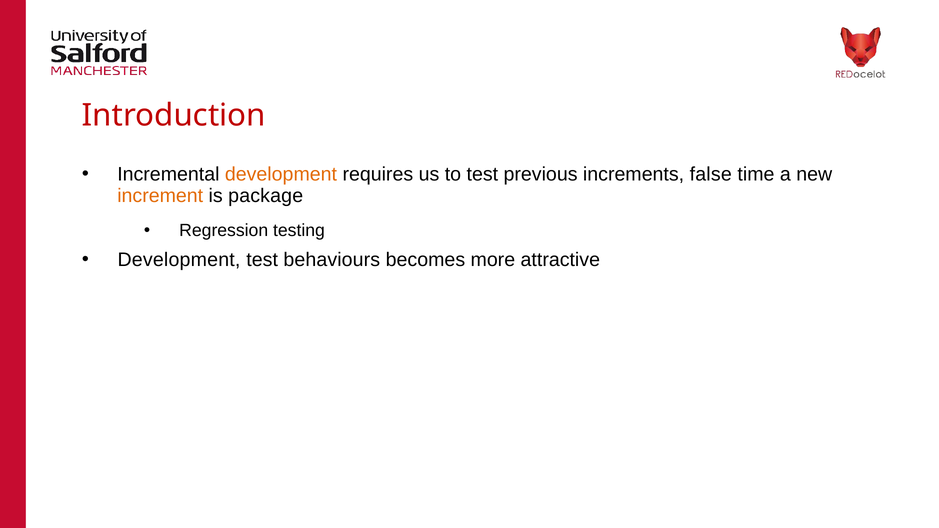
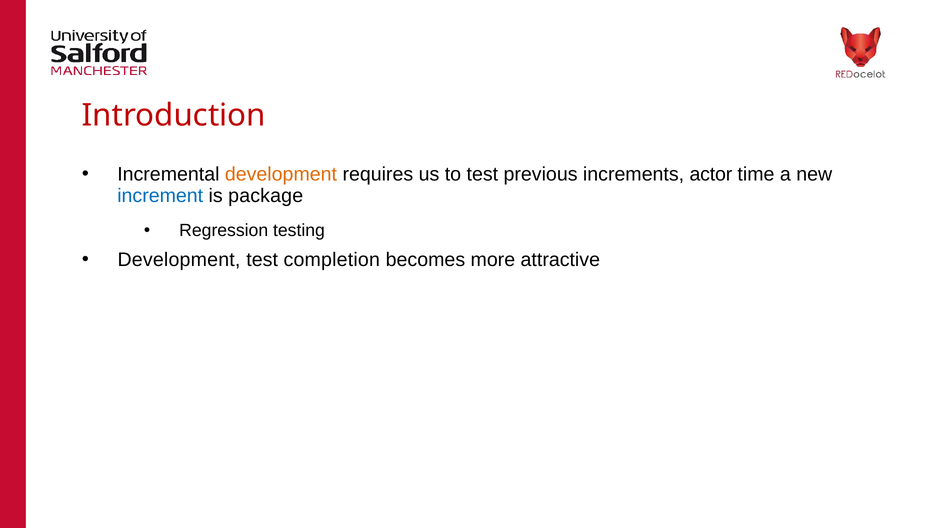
false: false -> actor
increment colour: orange -> blue
behaviours: behaviours -> completion
